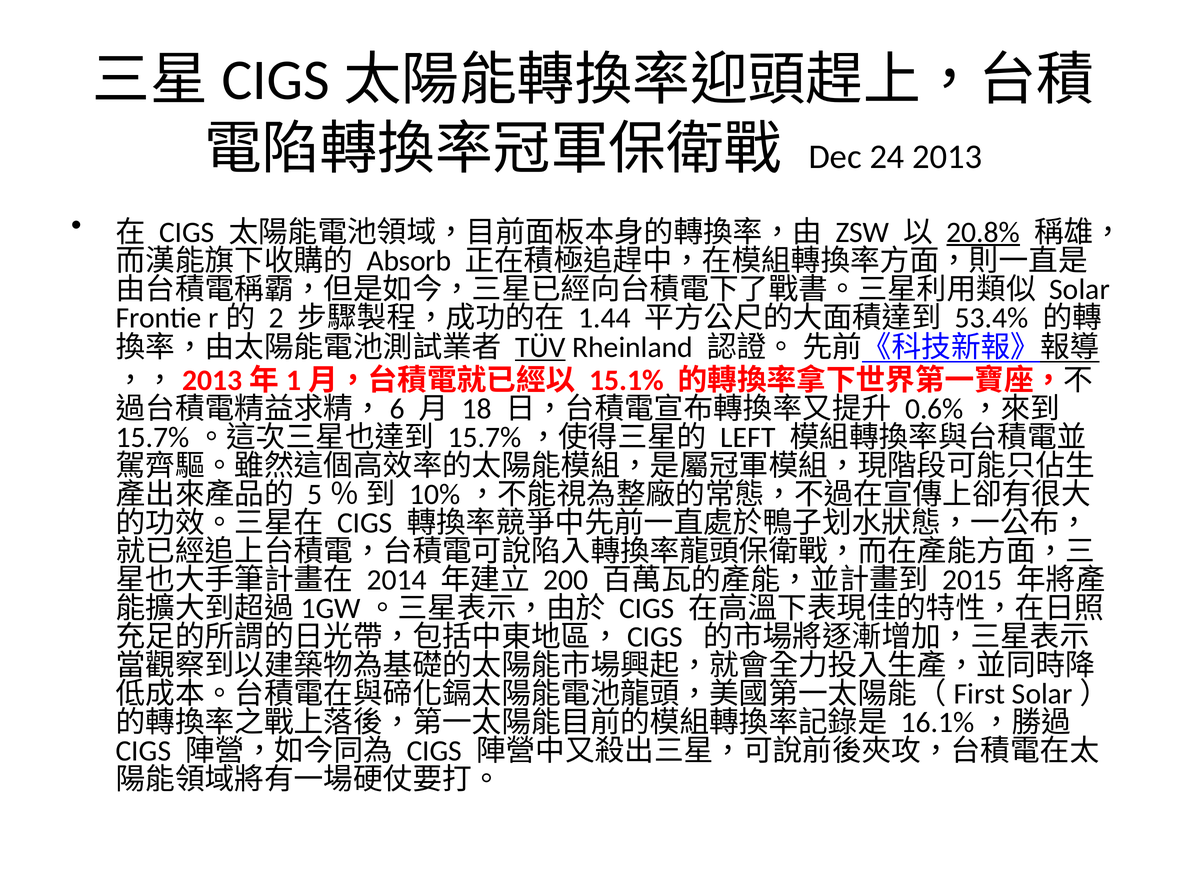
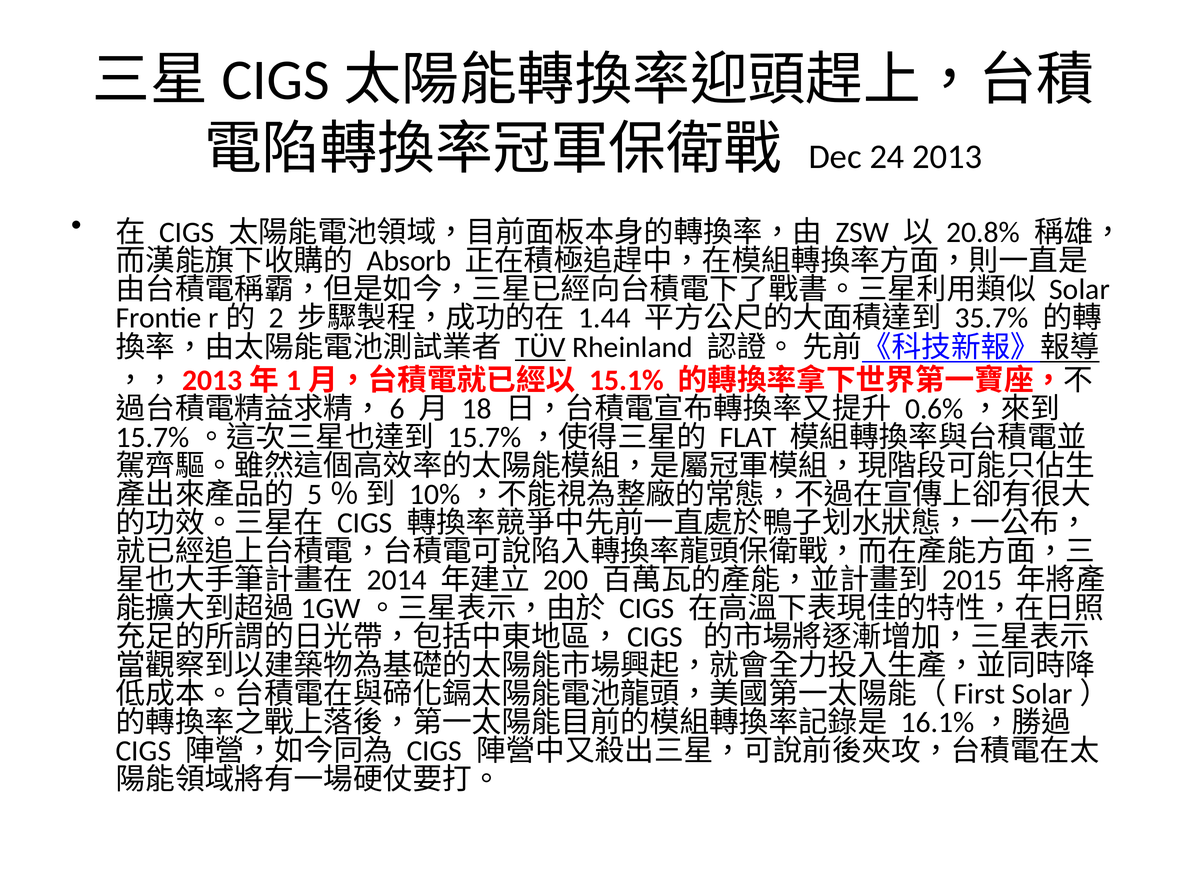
20.8% underline: present -> none
53.4%: 53.4% -> 35.7%
LEFT: LEFT -> FLAT
